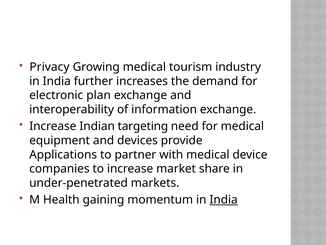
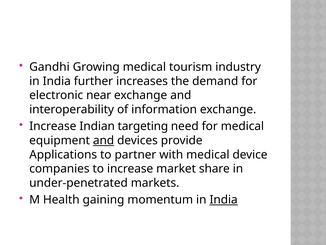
Privacy: Privacy -> Gandhi
plan: plan -> near
and at (104, 140) underline: none -> present
